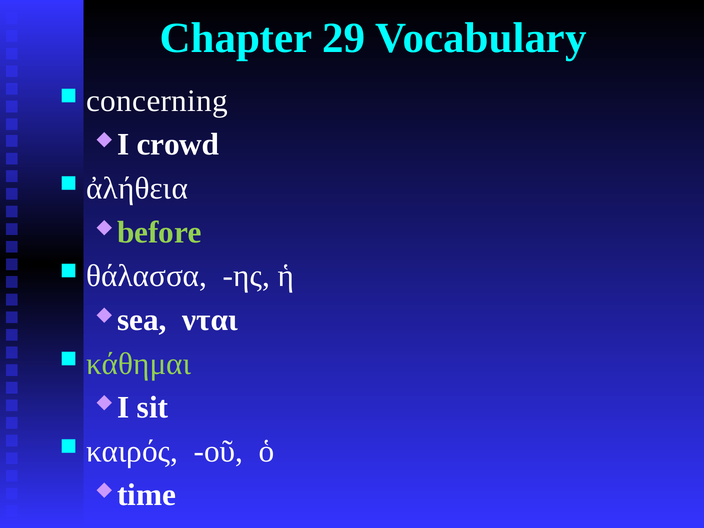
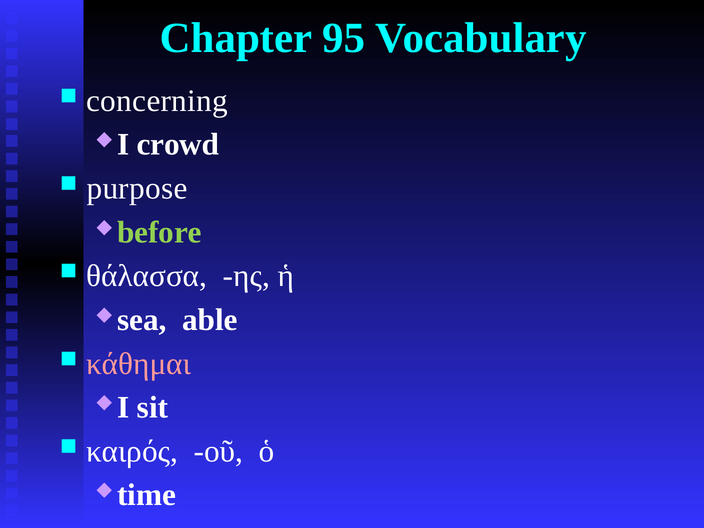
29: 29 -> 95
ἀλήθεια: ἀλήθεια -> purpose
νται: νται -> able
κάθημαι colour: light green -> pink
